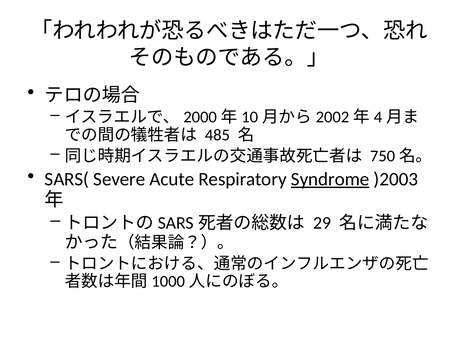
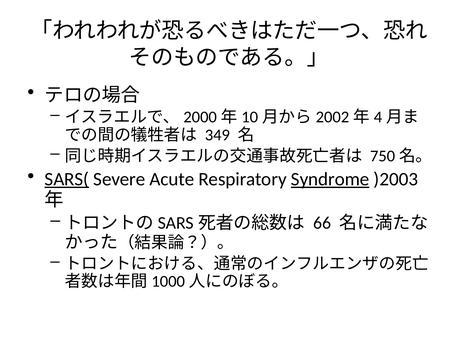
485: 485 -> 349
SARS( underline: none -> present
29: 29 -> 66
